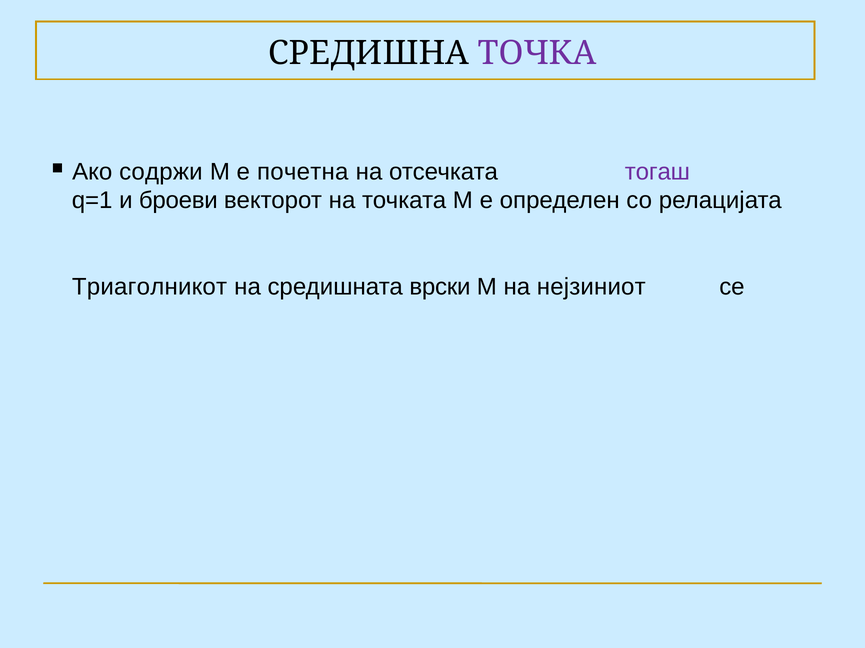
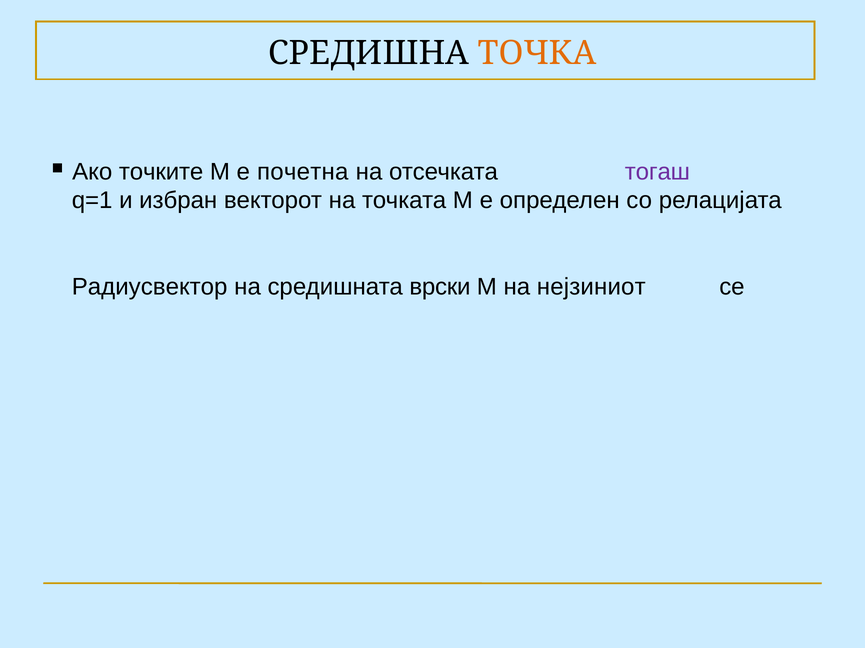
ТОЧКА colour: purple -> orange
содржи: содржи -> точките
броеви: броеви -> избран
Триаголникот: Триаголникот -> Радиусвектор
